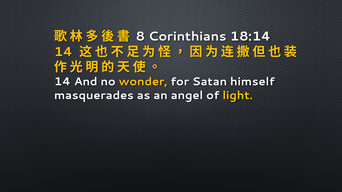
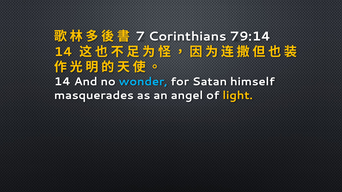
8: 8 -> 7
18:14: 18:14 -> 79:14
wonder colour: yellow -> light blue
